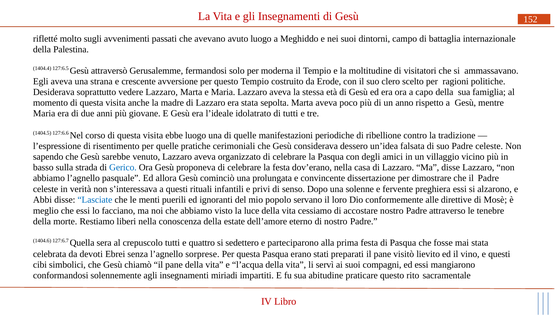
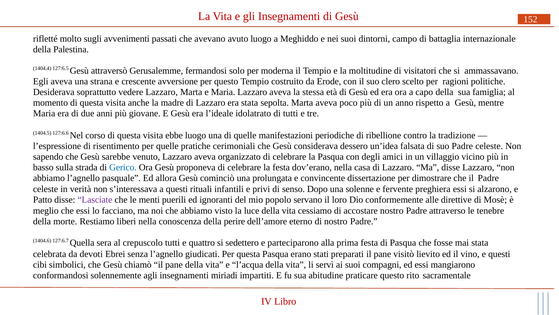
Abbi: Abbi -> Patto
Lasciate colour: blue -> purple
estate: estate -> perire
sorprese: sorprese -> giudicati
